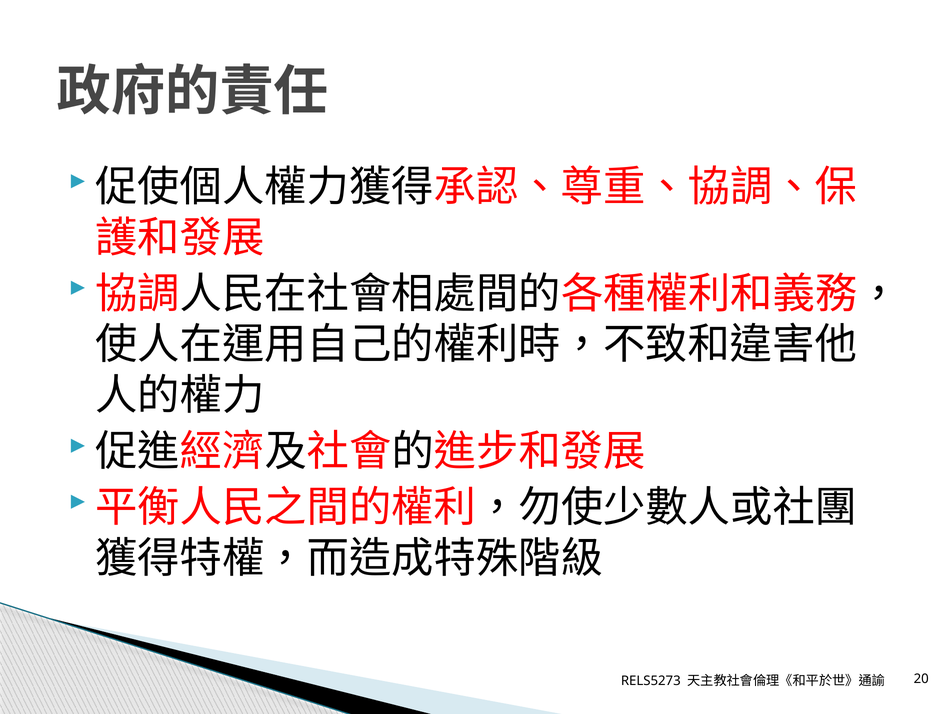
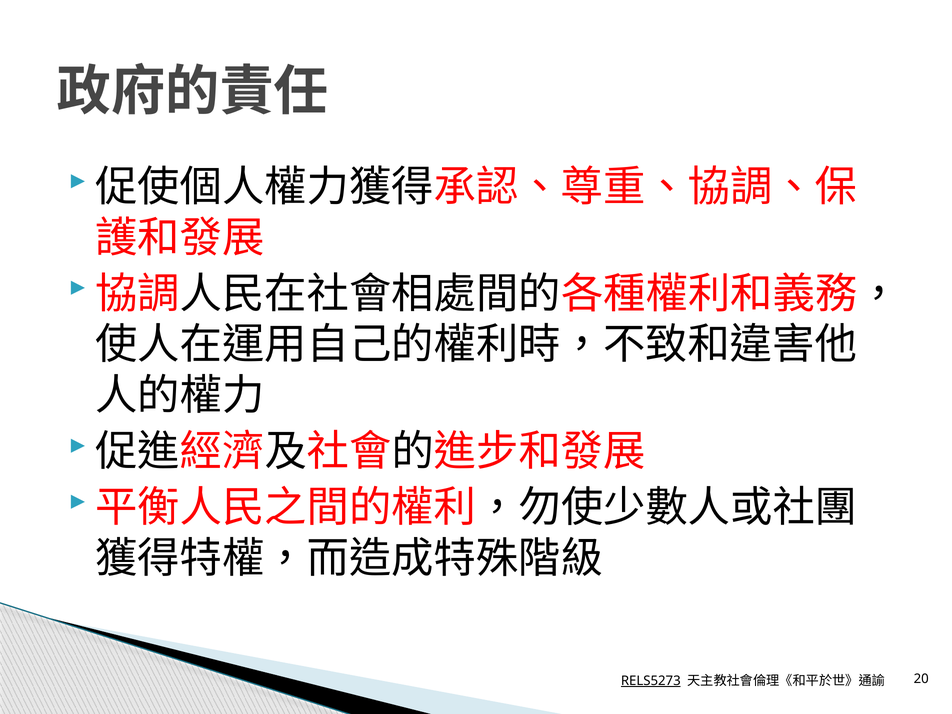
RELS5273 underline: none -> present
